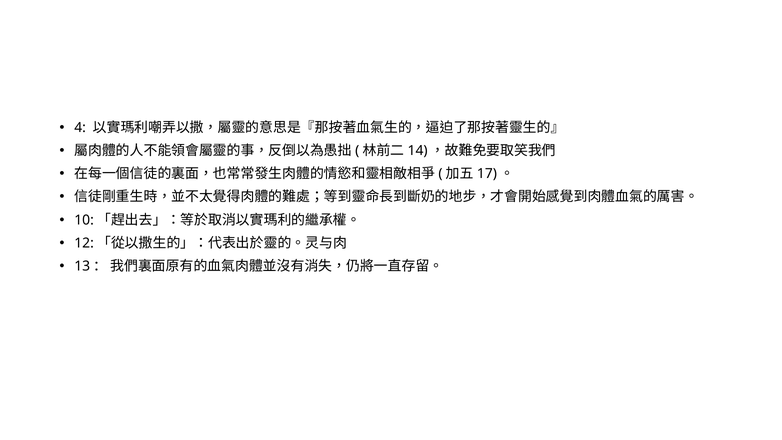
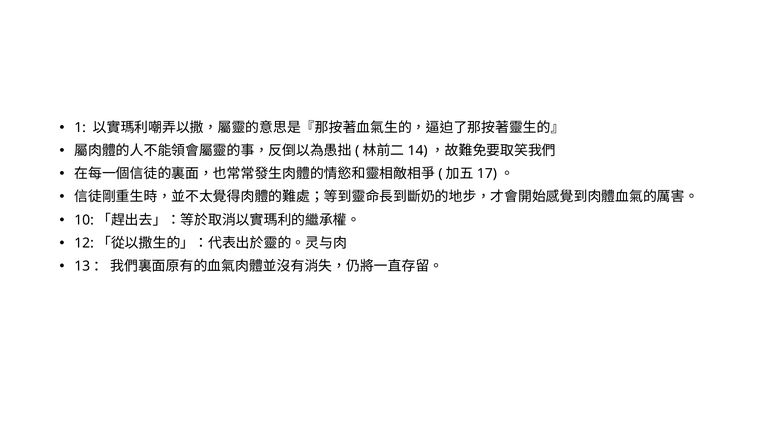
4: 4 -> 1
